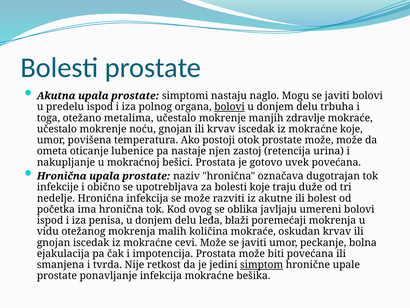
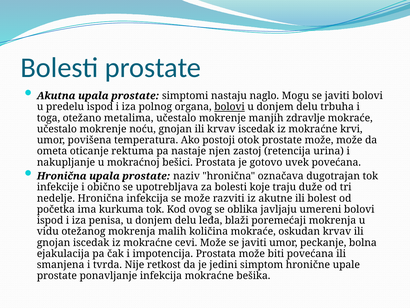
mokraćne koje: koje -> krvi
lubenice: lubenice -> rektuma
ima hronična: hronična -> kurkuma
simptom underline: present -> none
